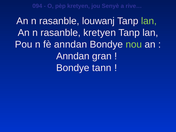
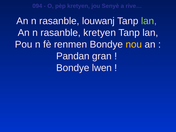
fè anndan: anndan -> renmen
nou colour: light green -> yellow
Anndan at (73, 56): Anndan -> Pandan
tann: tann -> lwen
